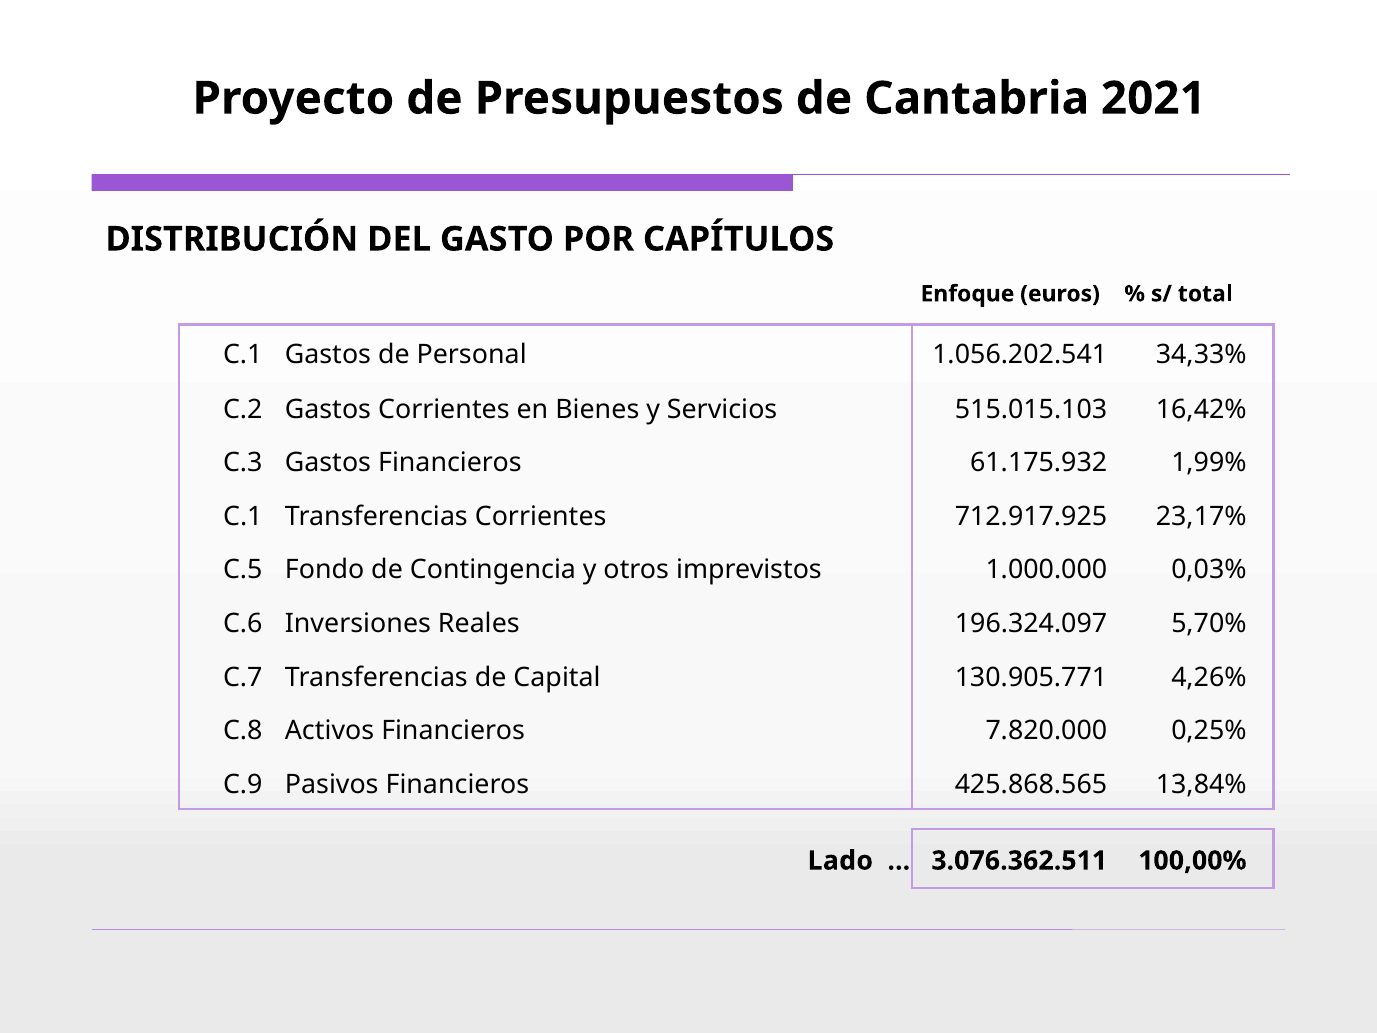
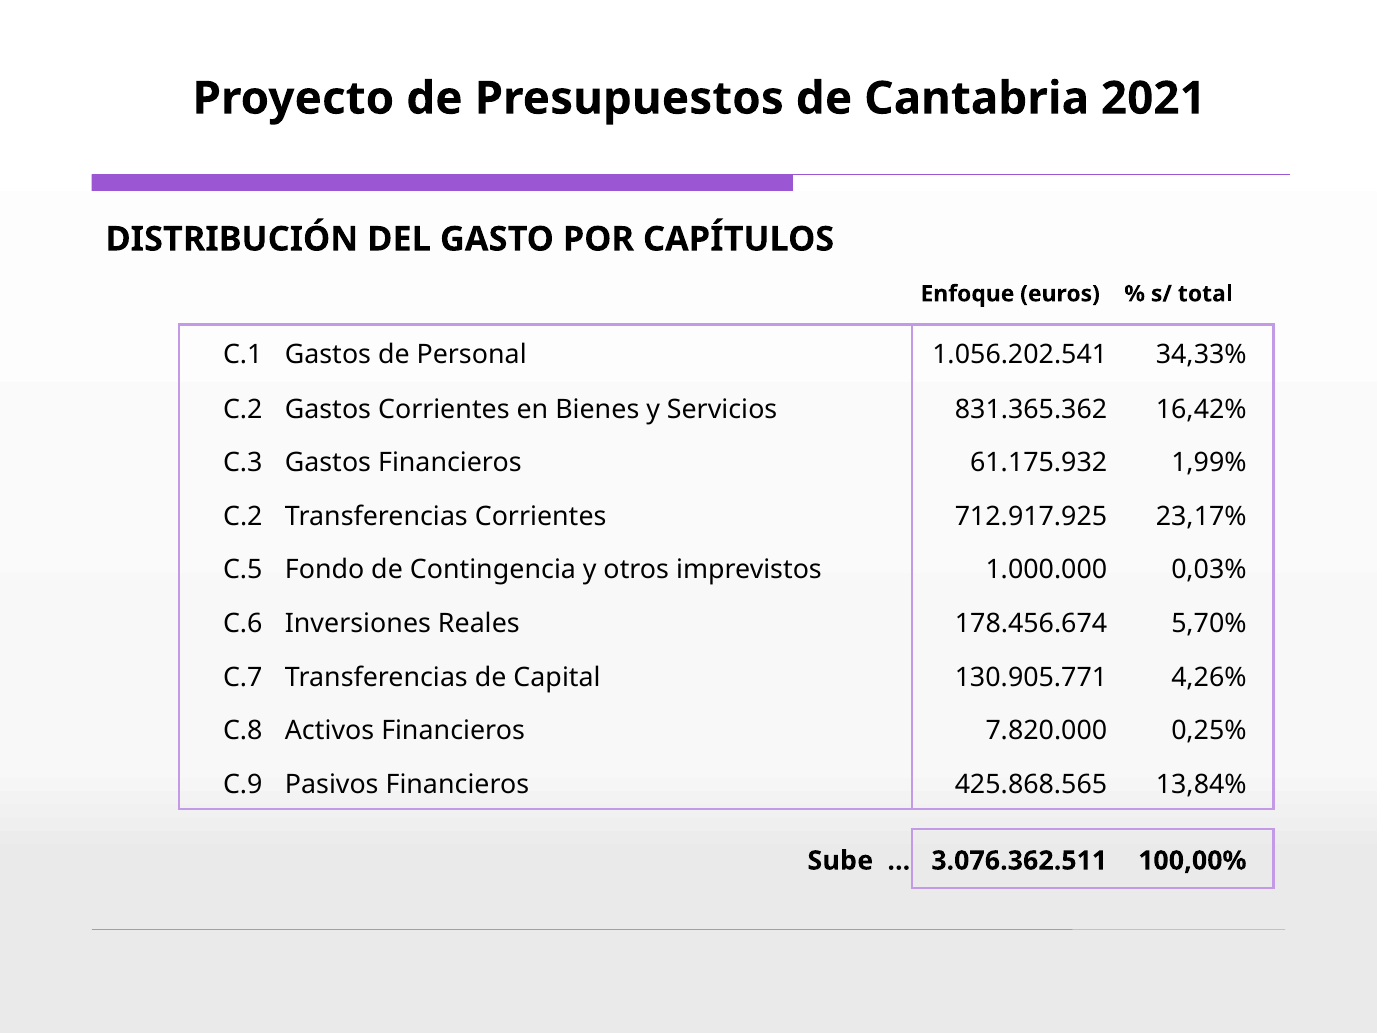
515.015.103: 515.015.103 -> 831.365.362
C.1 at (243, 516): C.1 -> C.2
196.324.097: 196.324.097 -> 178.456.674
Lado: Lado -> Sube
